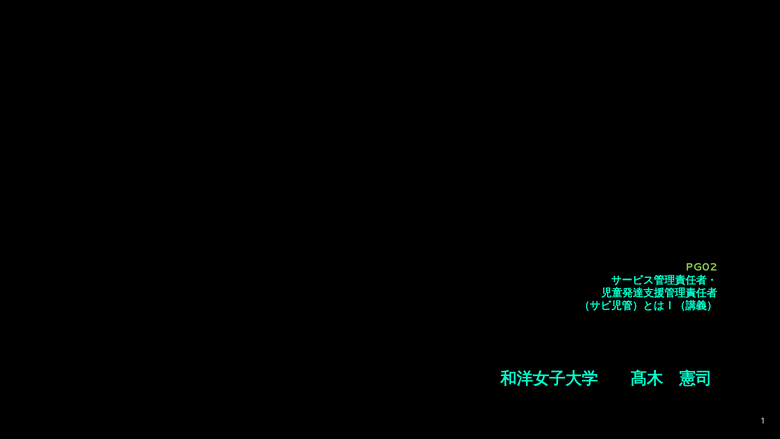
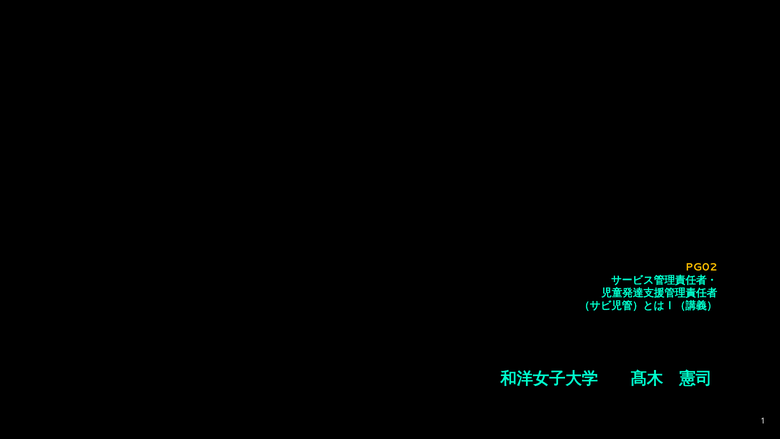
PG02 colour: light green -> yellow
